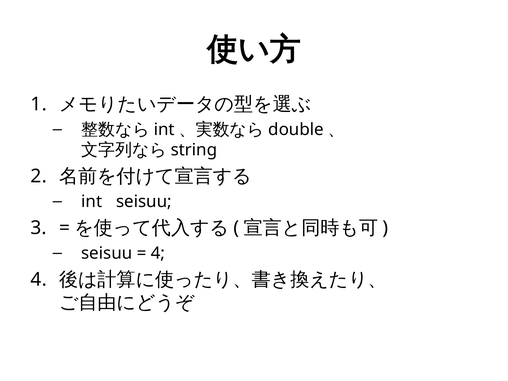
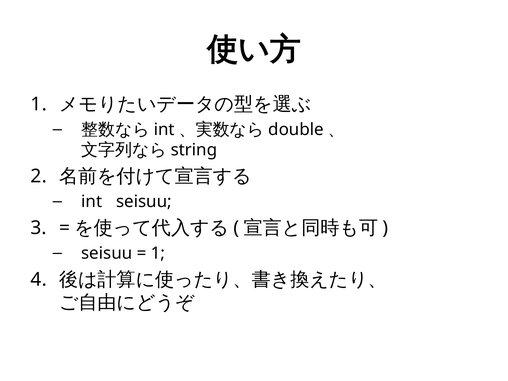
4 at (158, 253): 4 -> 1
